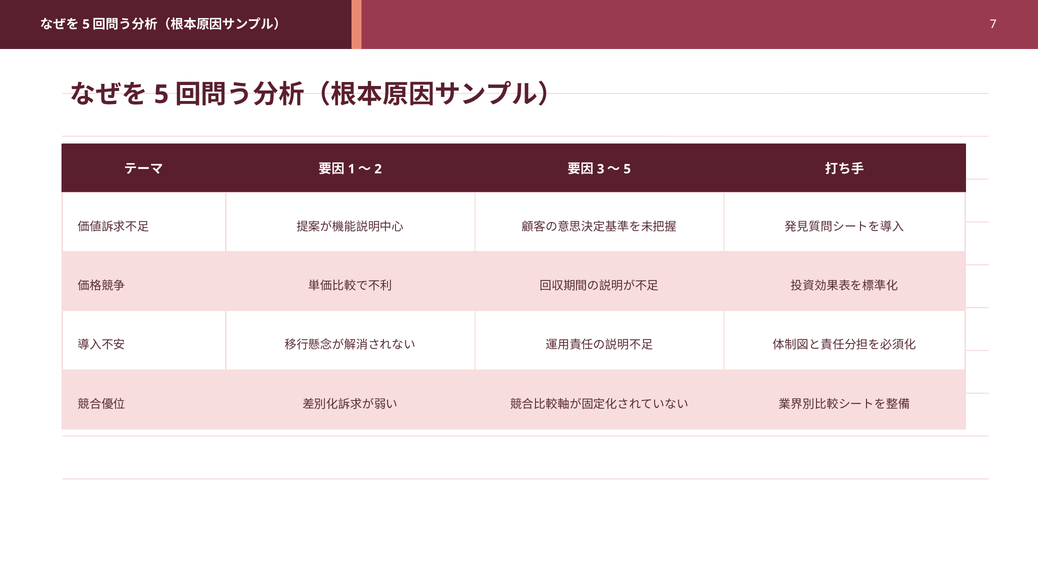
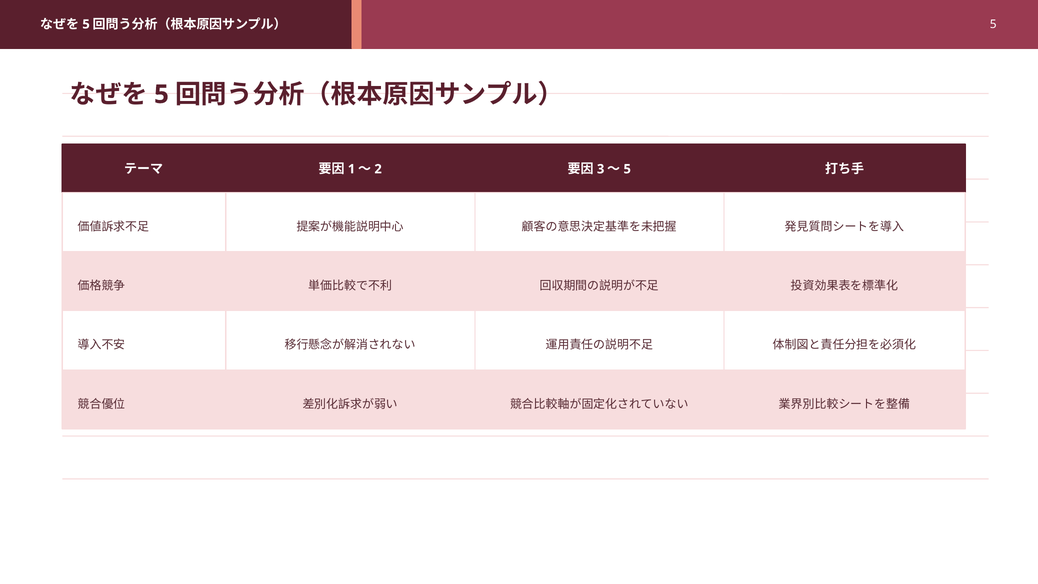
7 at (993, 24): 7 -> 5
